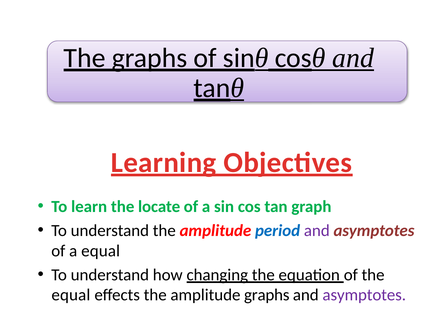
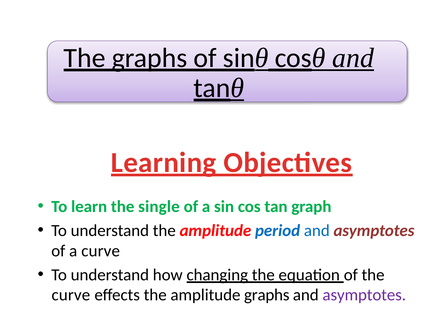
locate: locate -> single
and at (317, 231) colour: purple -> blue
a equal: equal -> curve
equal at (71, 295): equal -> curve
